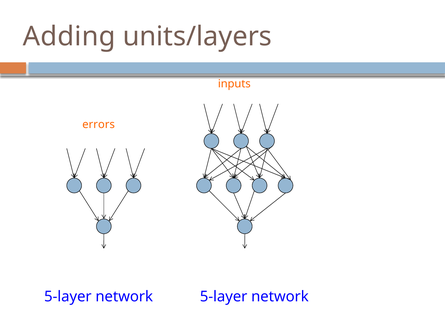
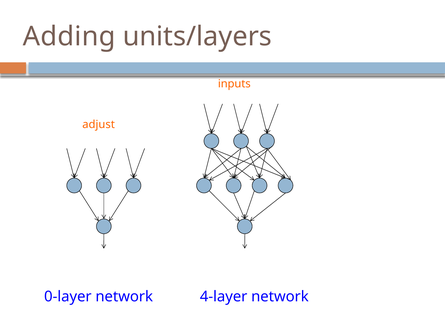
errors: errors -> adjust
5-layer at (68, 296): 5-layer -> 0-layer
network 5-layer: 5-layer -> 4-layer
